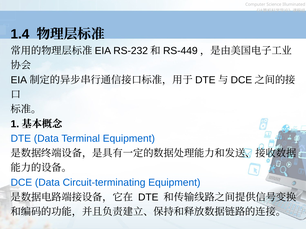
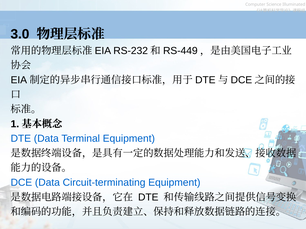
1.4: 1.4 -> 3.0
